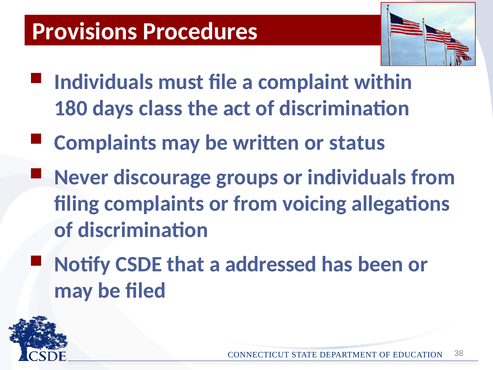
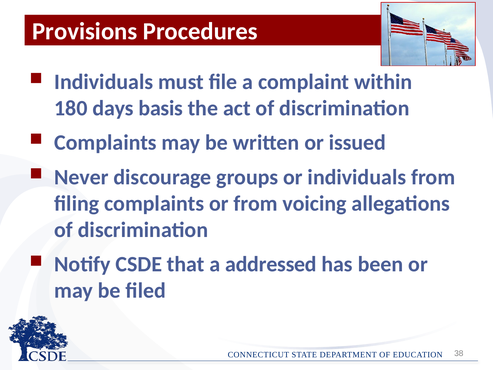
class: class -> basis
status: status -> issued
